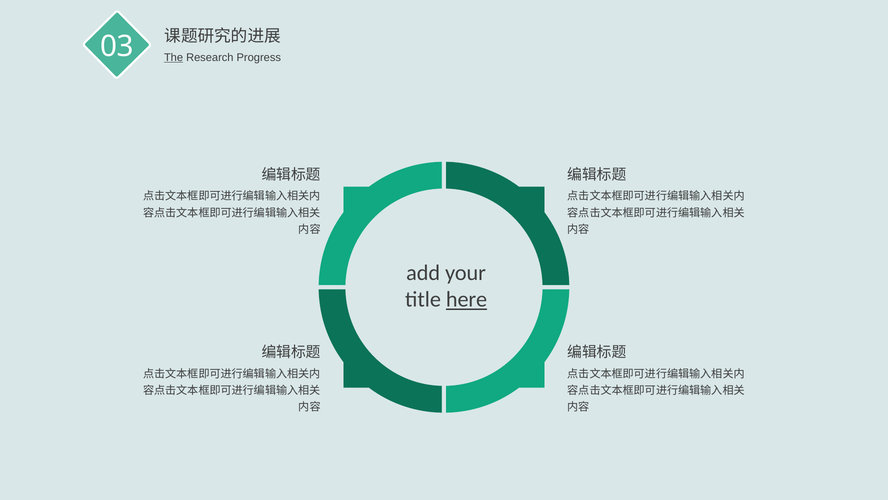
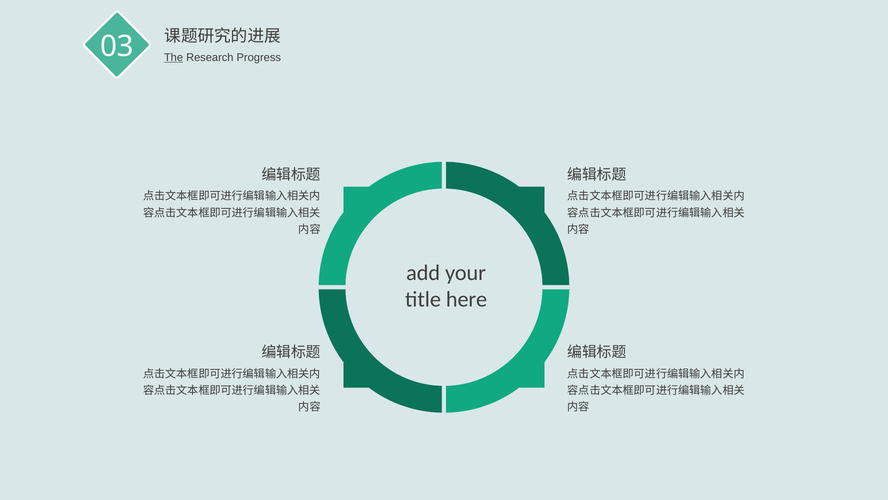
here underline: present -> none
